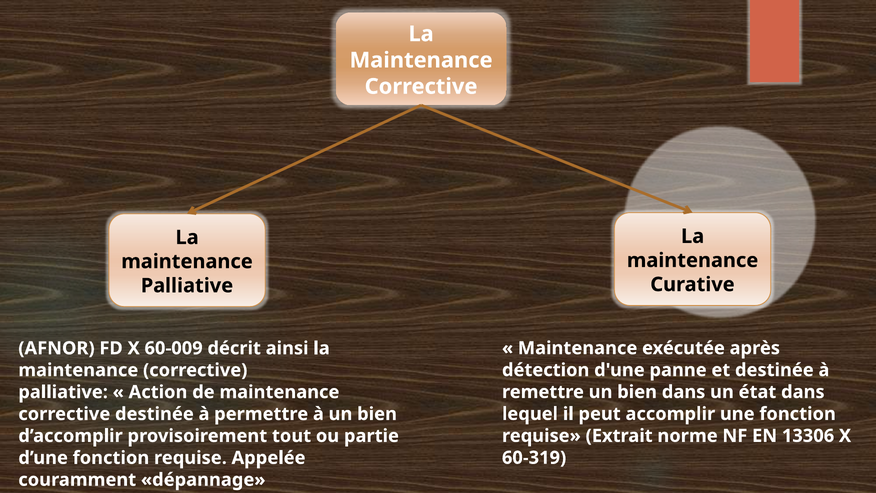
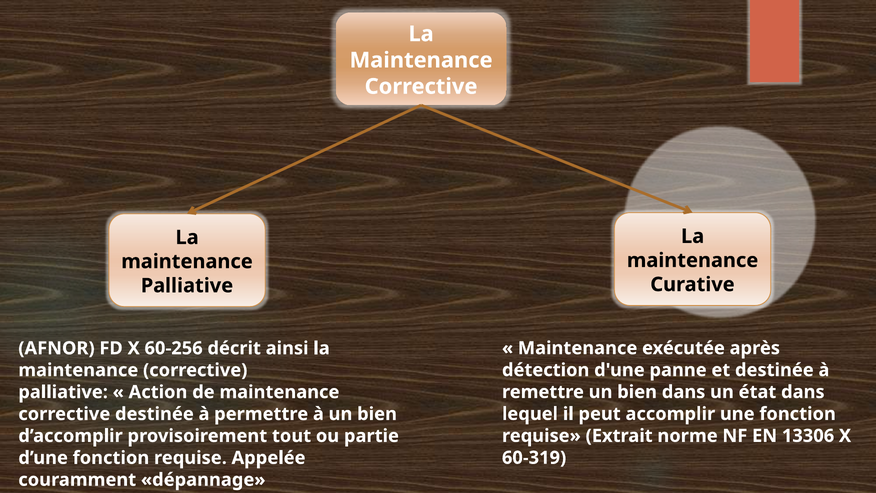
60-009: 60-009 -> 60-256
